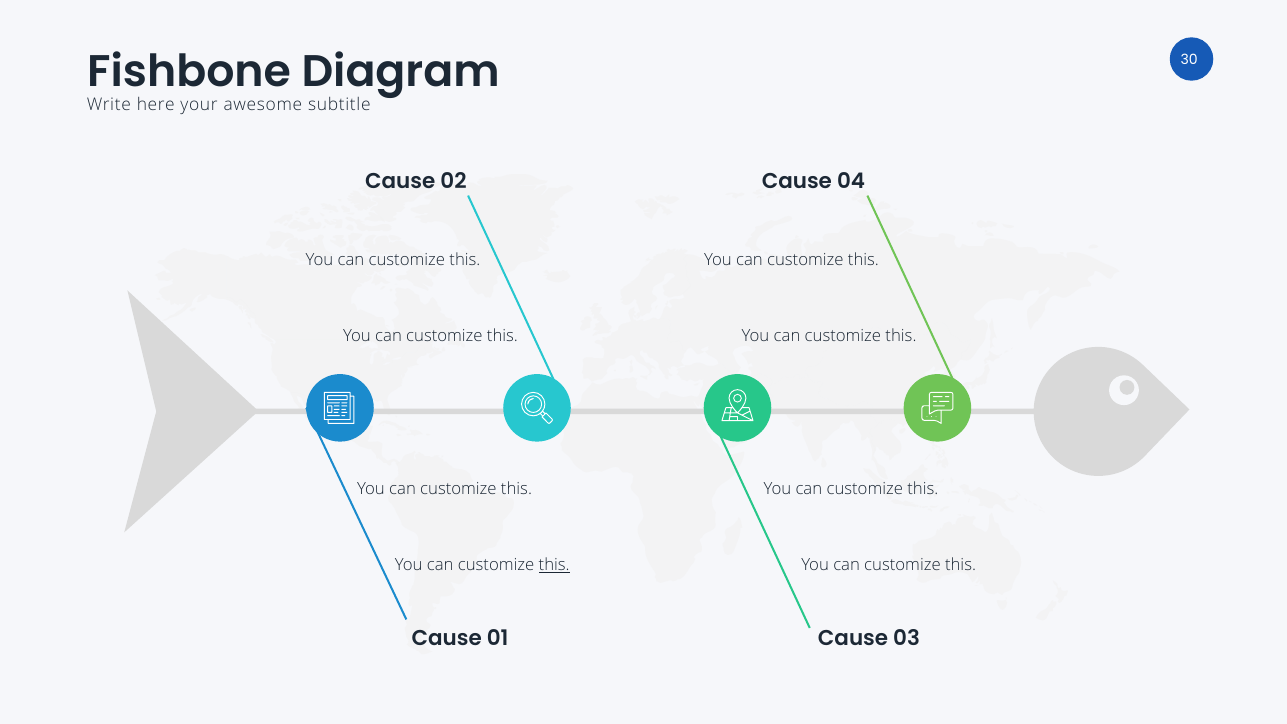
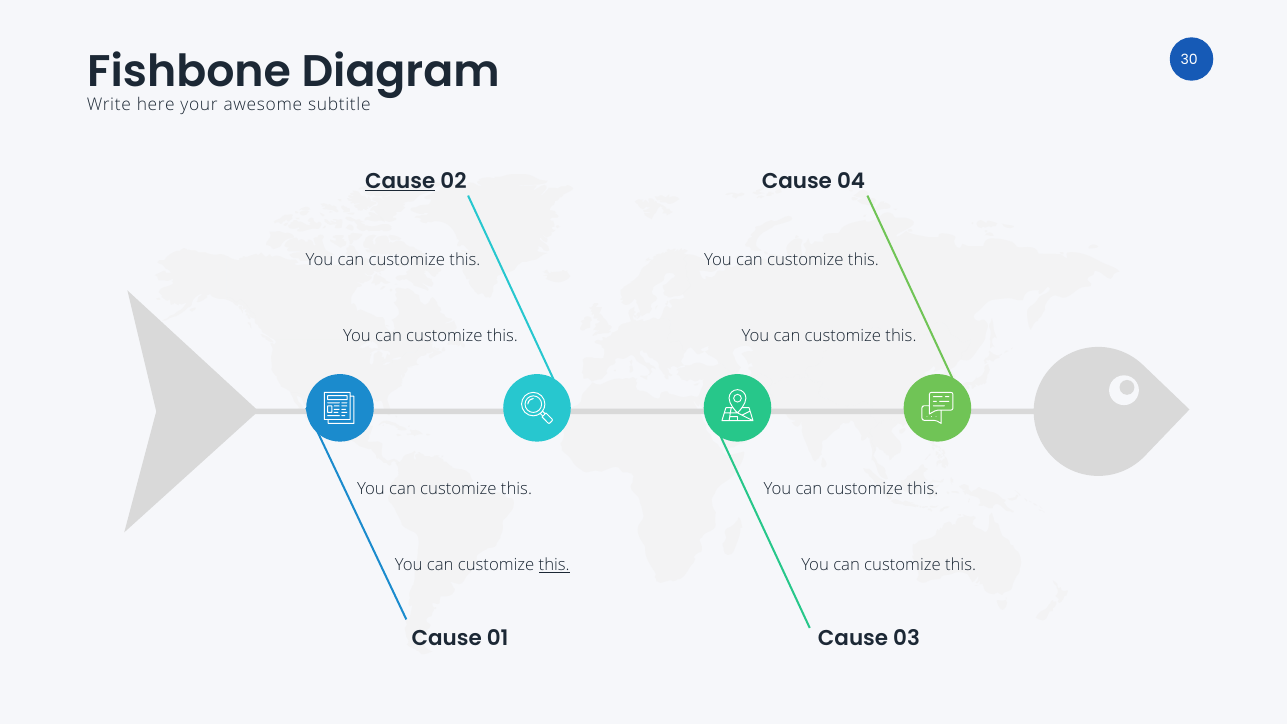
Cause at (400, 182) underline: none -> present
